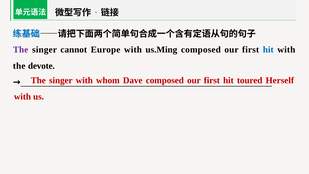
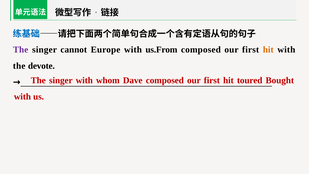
us.Ming: us.Ming -> us.From
hit at (268, 50) colour: blue -> orange
Herself: Herself -> Bought
